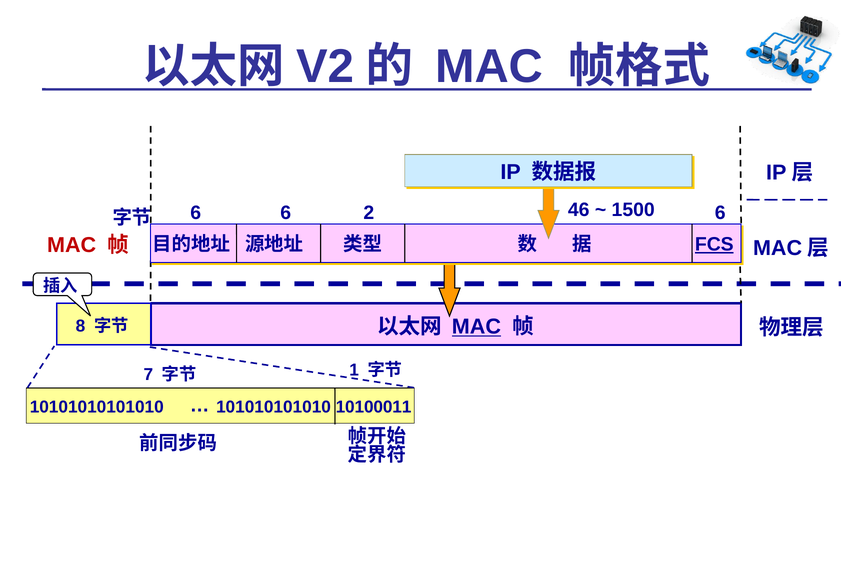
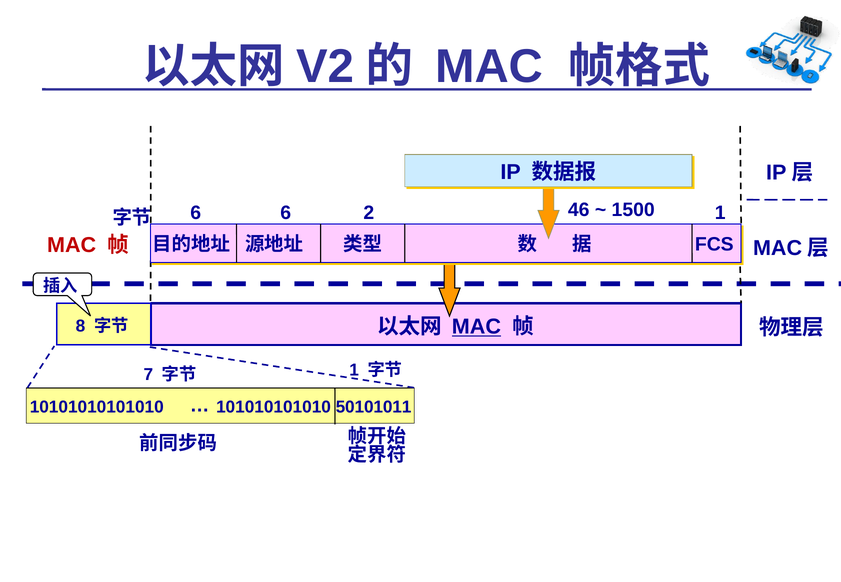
2 6: 6 -> 1
FCS underline: present -> none
10100011: 10100011 -> 50101011
